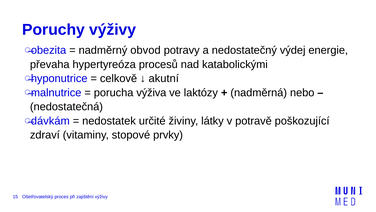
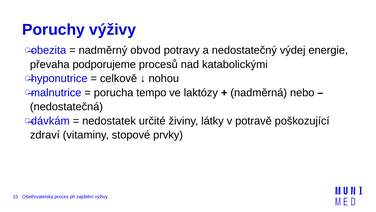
hypertyreóza: hypertyreóza -> podporujeme
akutní: akutní -> nohou
výživa: výživa -> tempo
